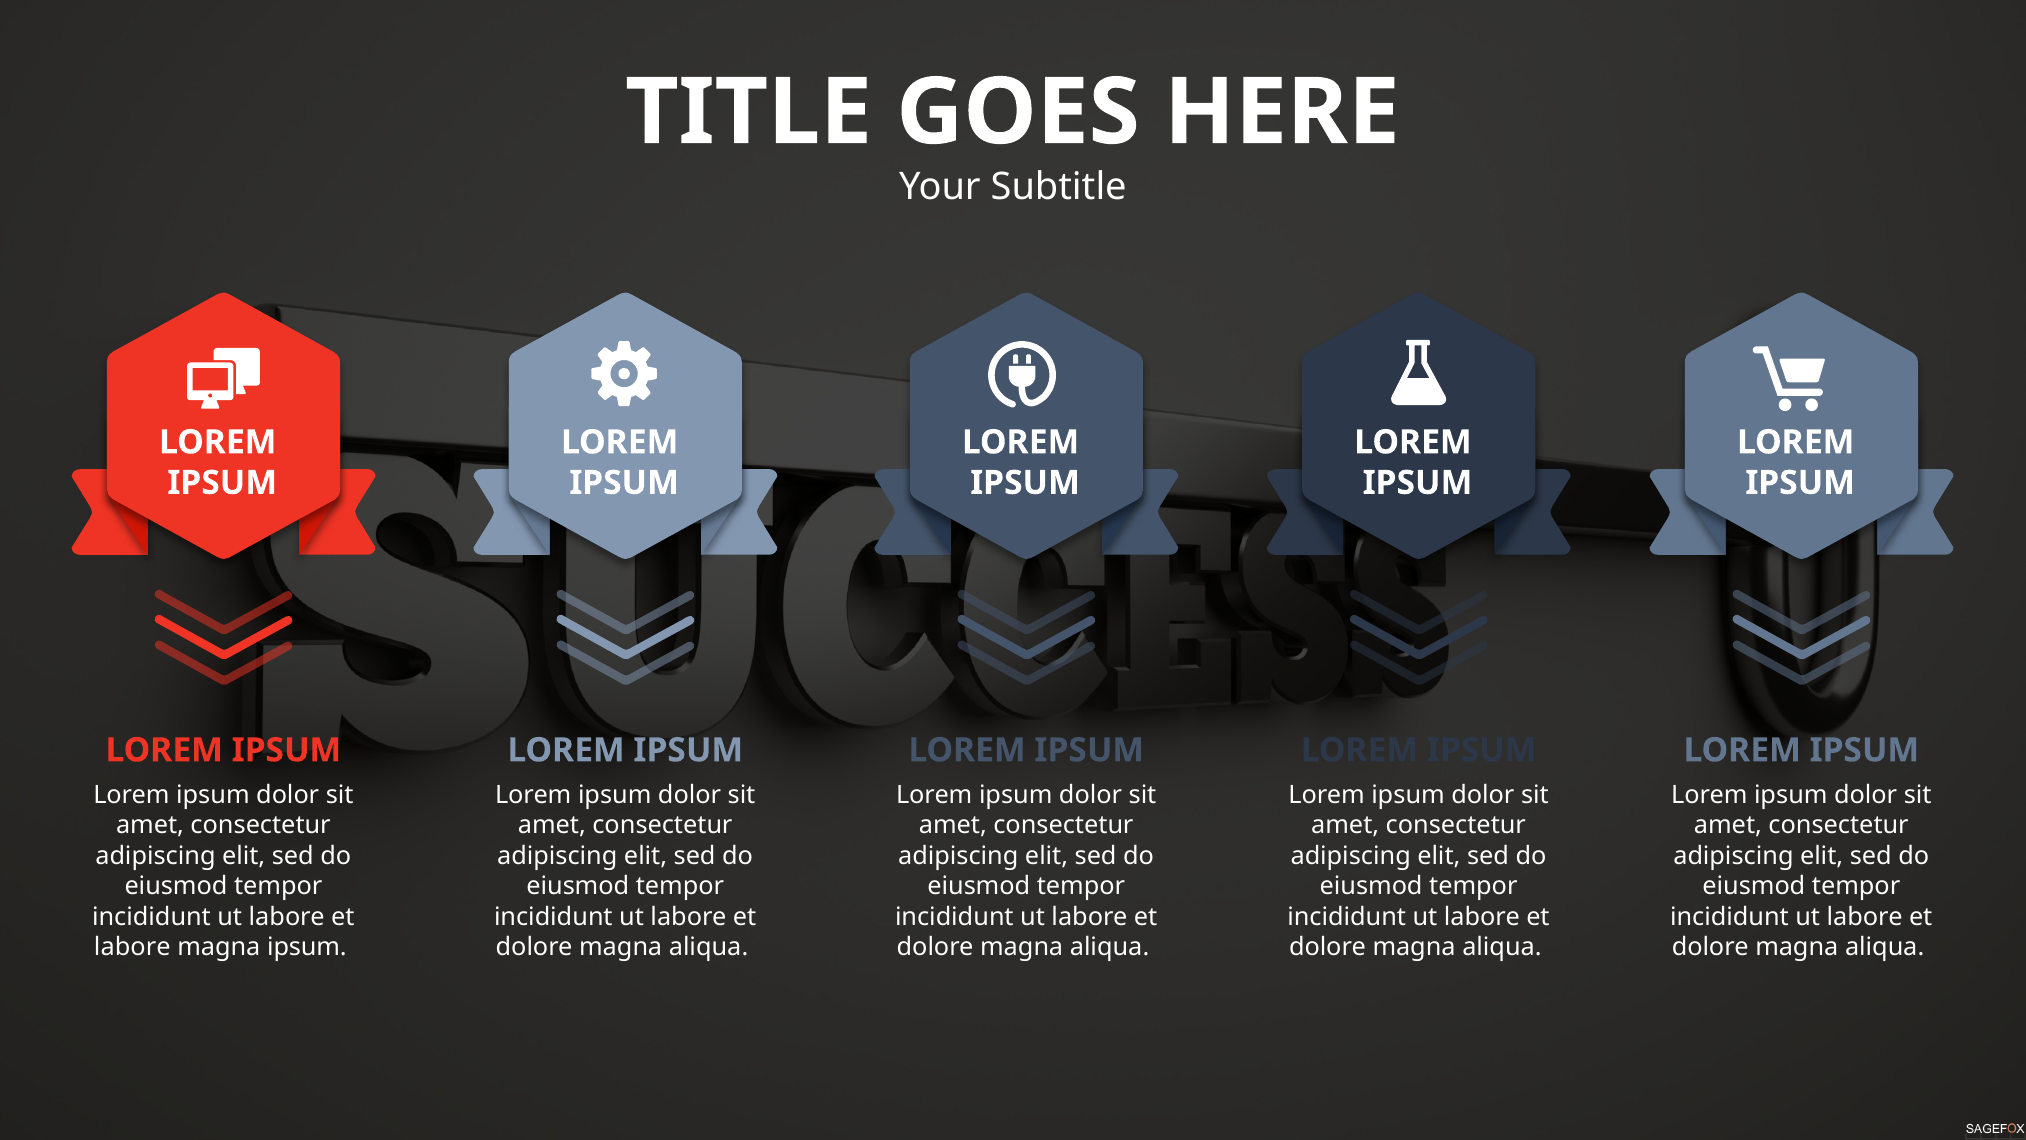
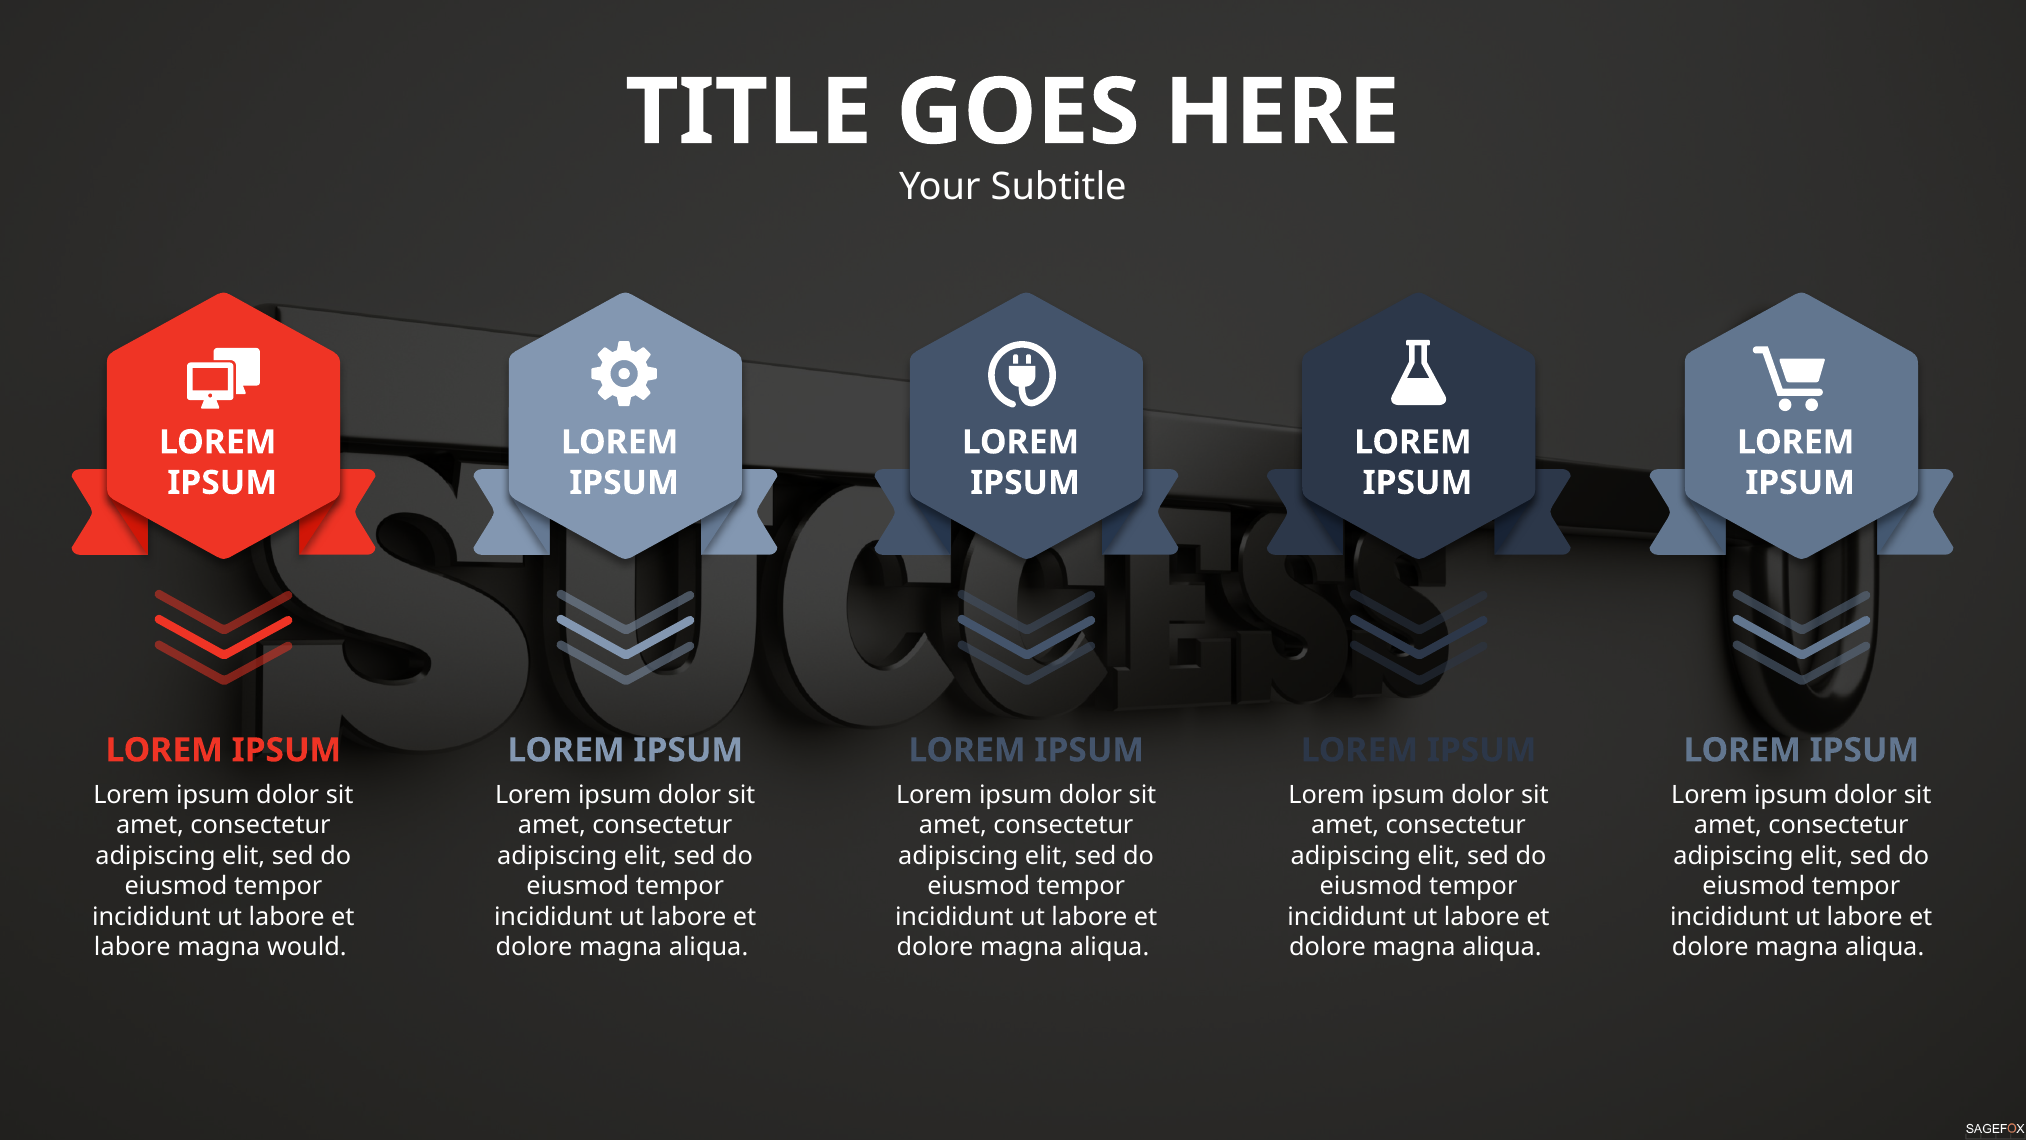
magna ipsum: ipsum -> would
